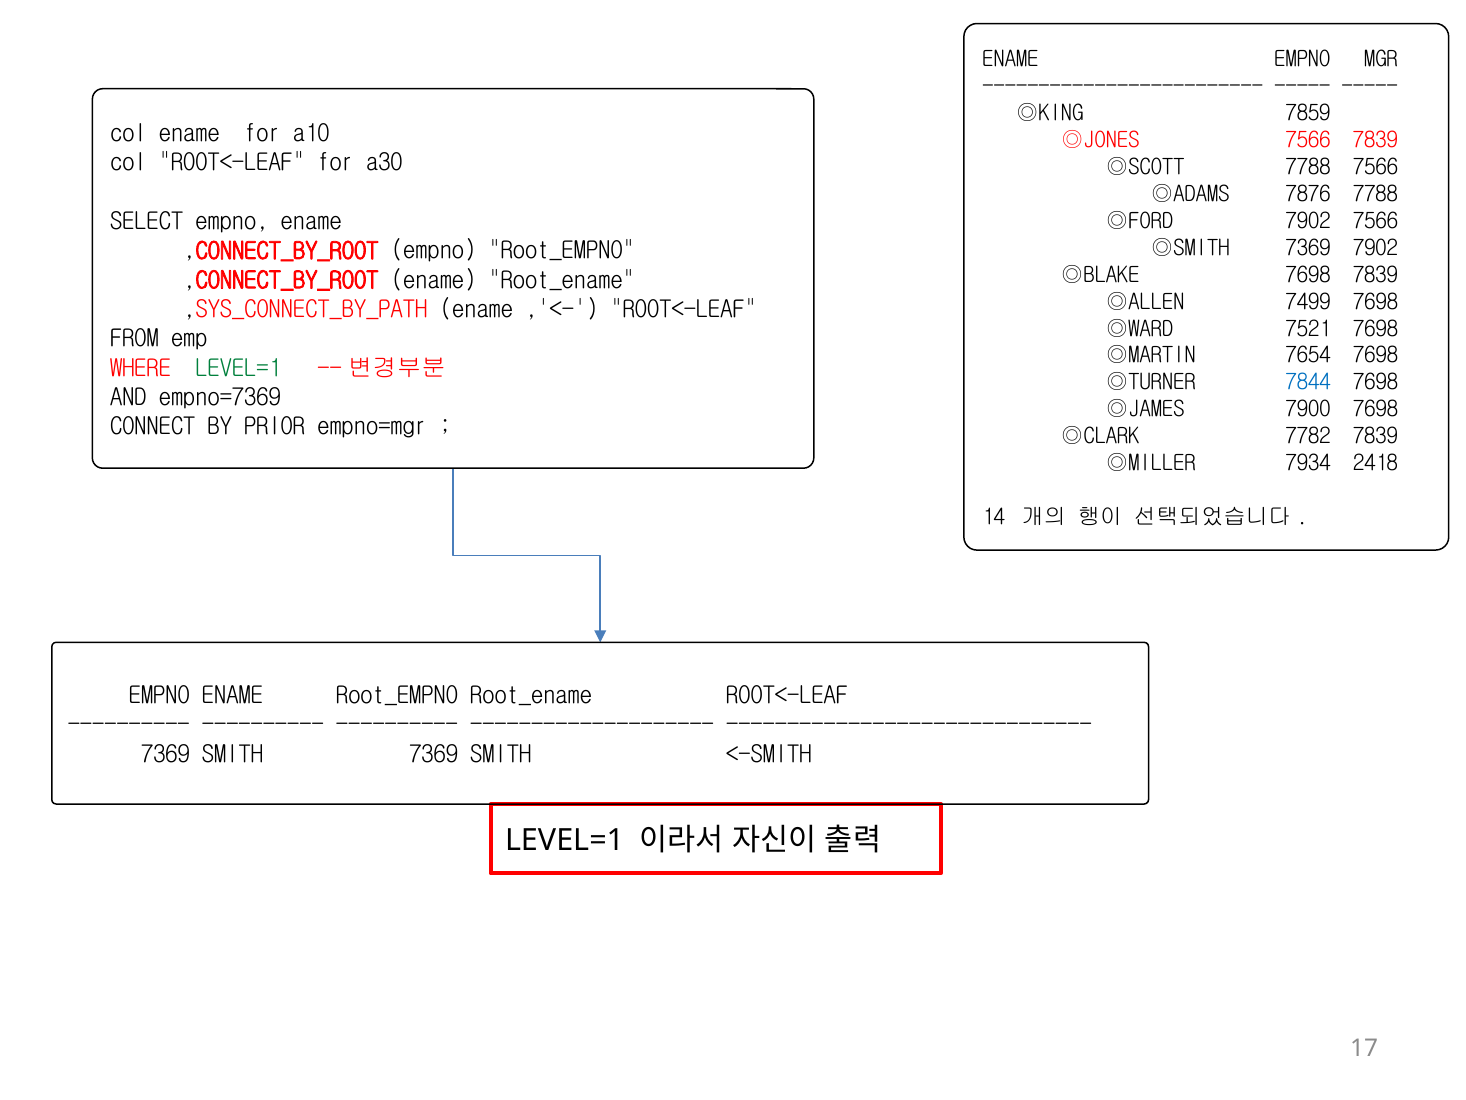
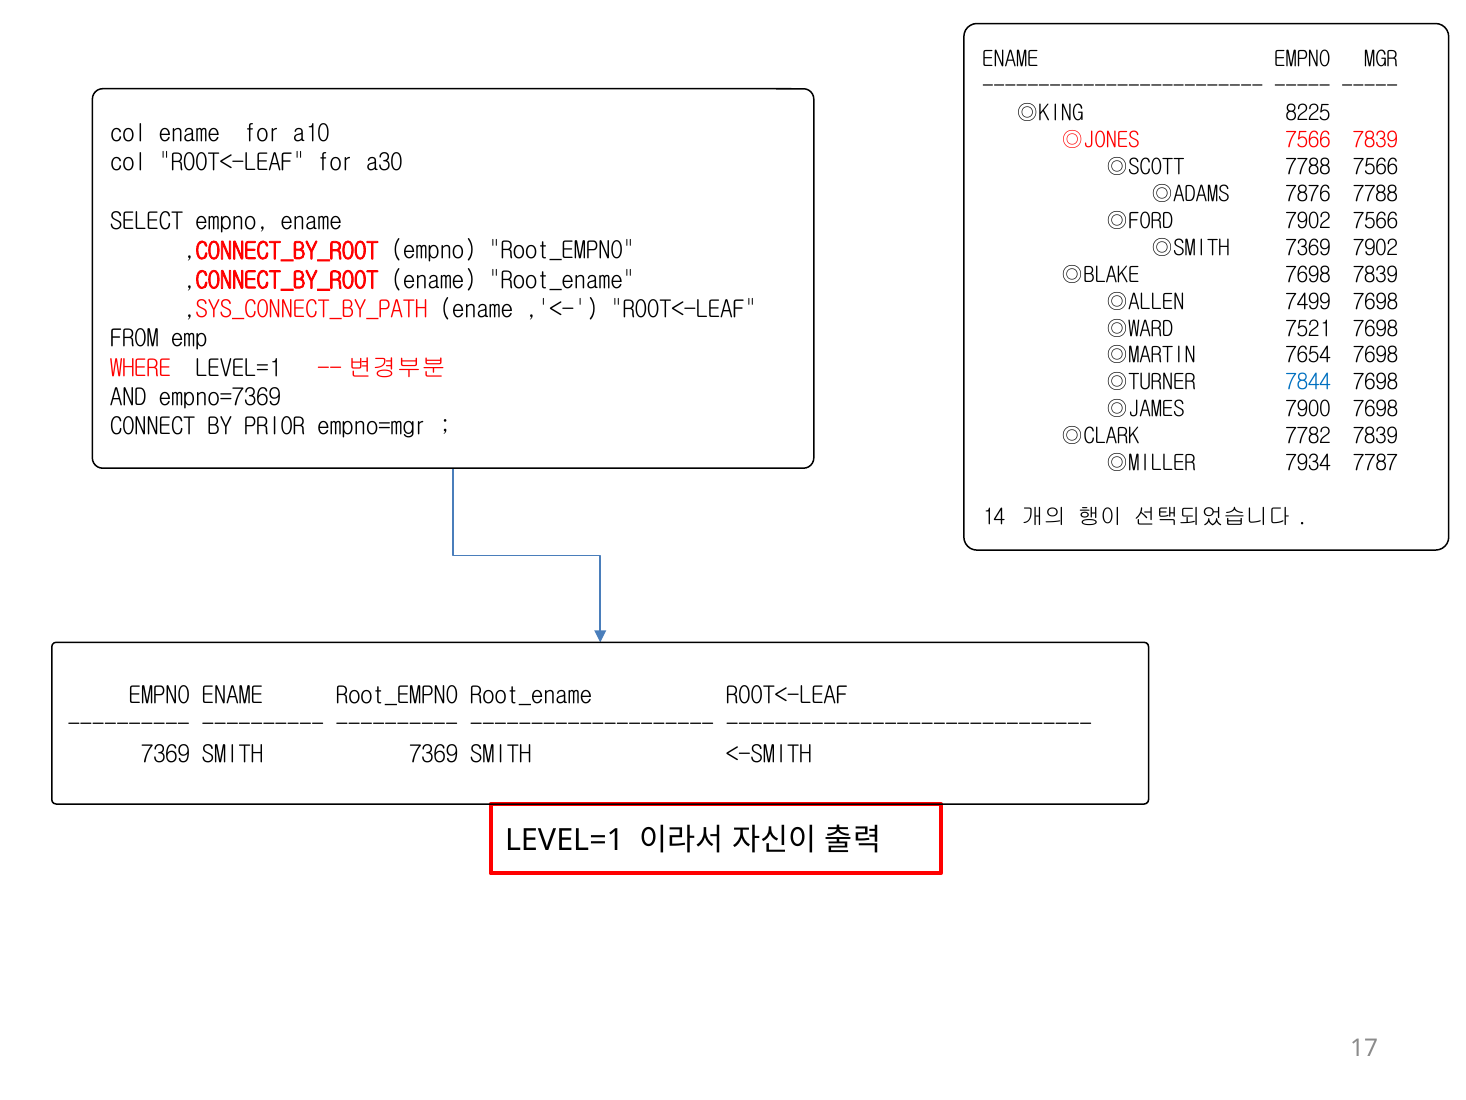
7859: 7859 -> 8225
LEVEL=1 at (238, 368) colour: green -> black
2418: 2418 -> 7787
